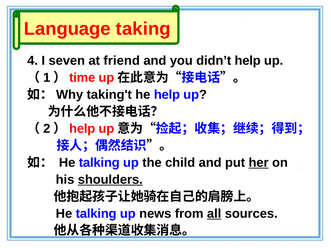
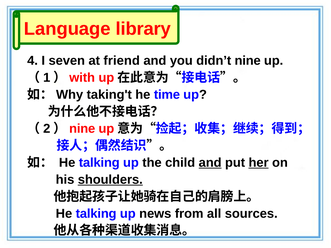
taking: taking -> library
didn’t help: help -> nine
time: time -> with
he help: help -> time
help at (82, 129): help -> nine
and at (210, 163) underline: none -> present
all underline: present -> none
